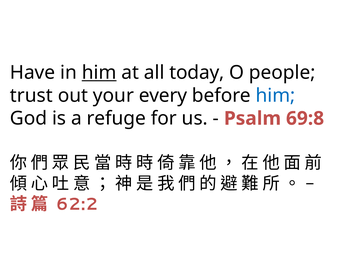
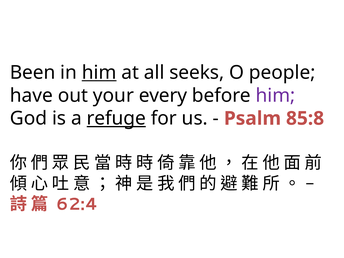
Have: Have -> Been
today: today -> seeks
trust: trust -> have
him at (276, 96) colour: blue -> purple
refuge underline: none -> present
69:8: 69:8 -> 85:8
62:2: 62:2 -> 62:4
